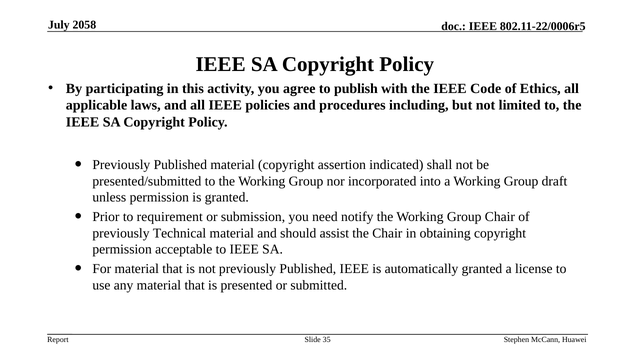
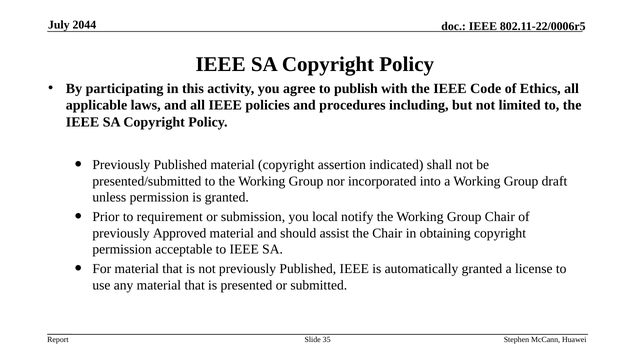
2058: 2058 -> 2044
need: need -> local
Technical: Technical -> Approved
